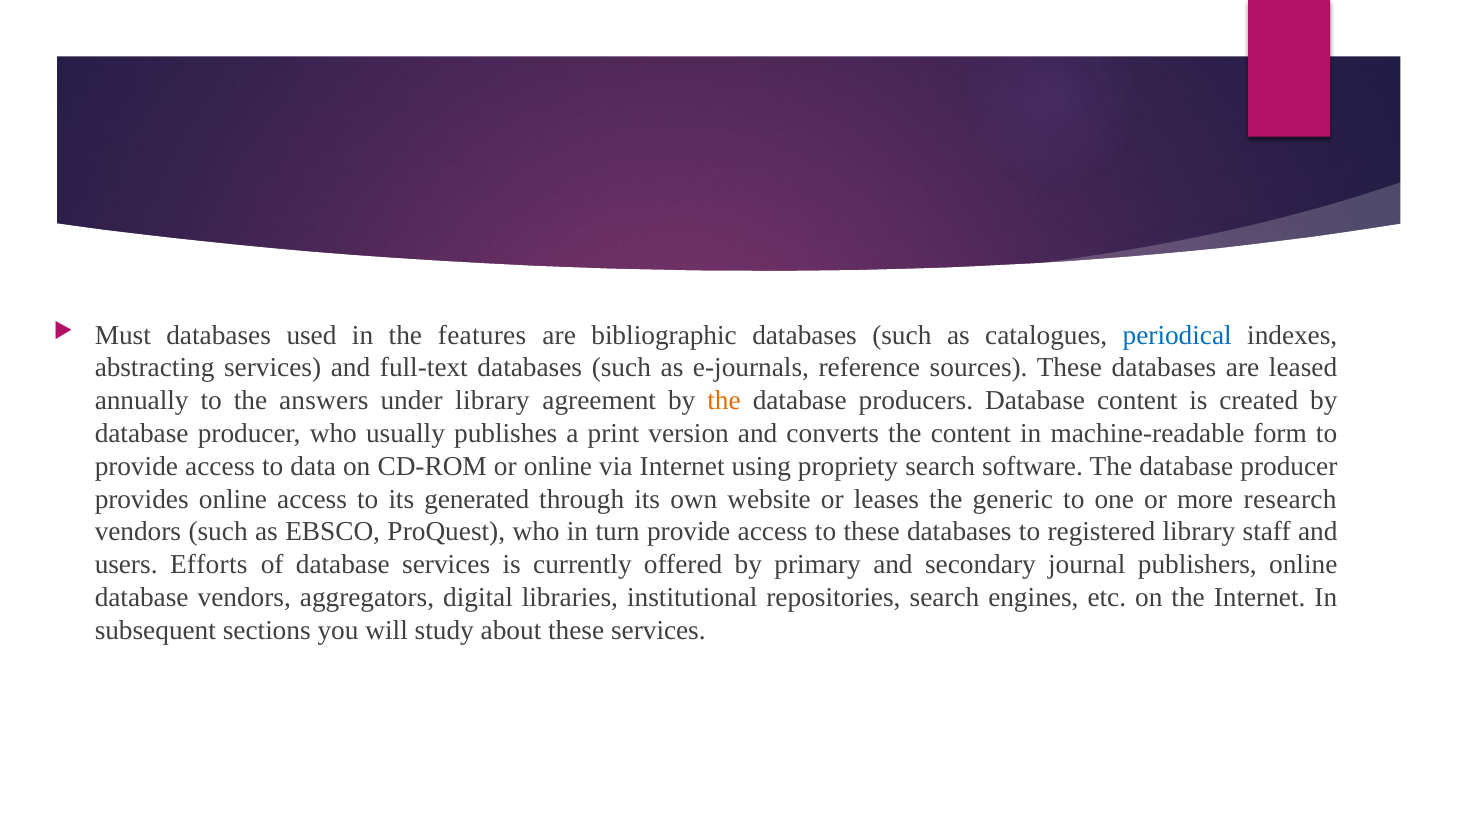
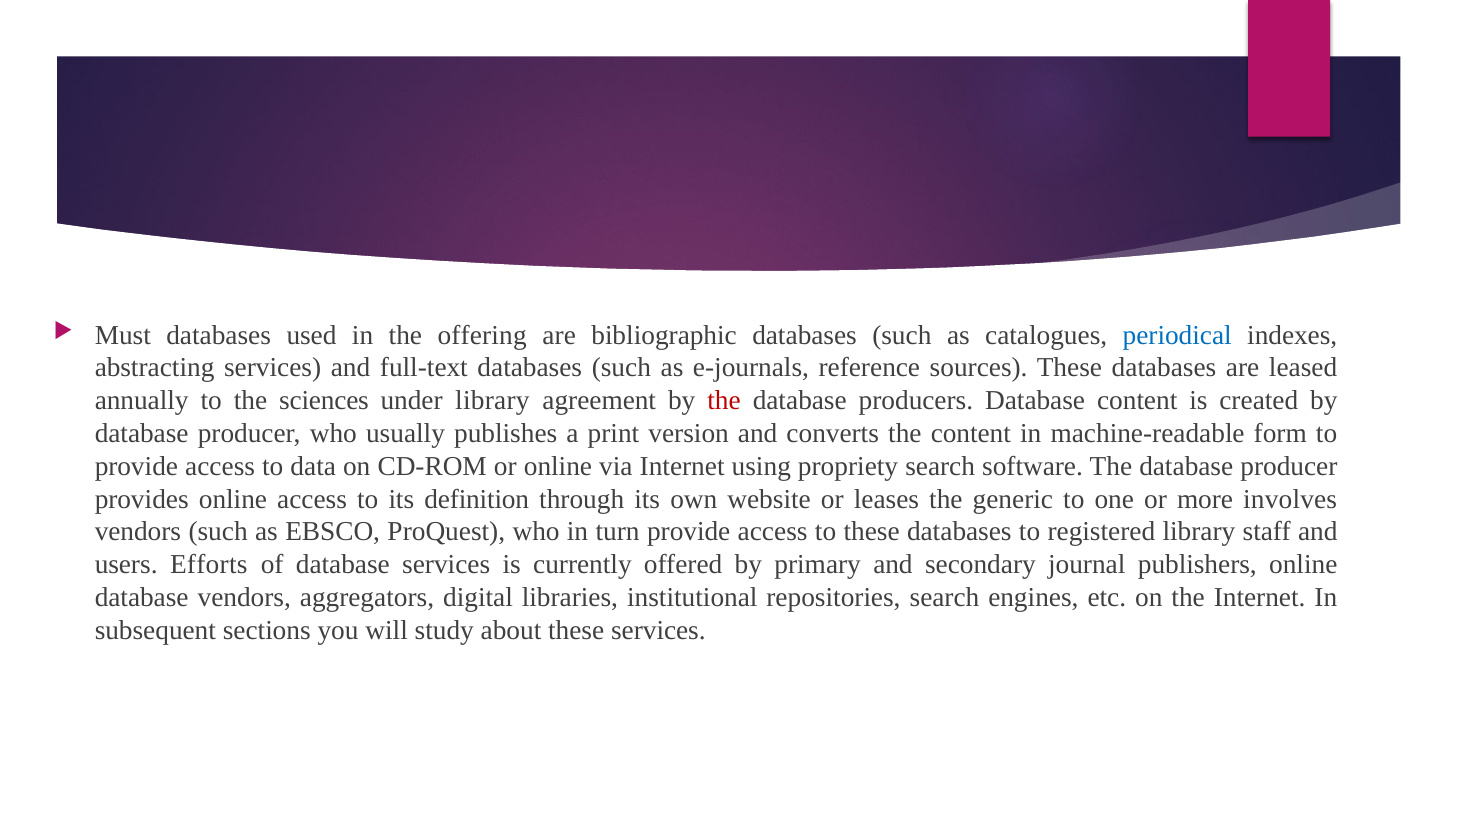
features: features -> offering
answers: answers -> sciences
the at (724, 401) colour: orange -> red
generated: generated -> definition
research: research -> involves
